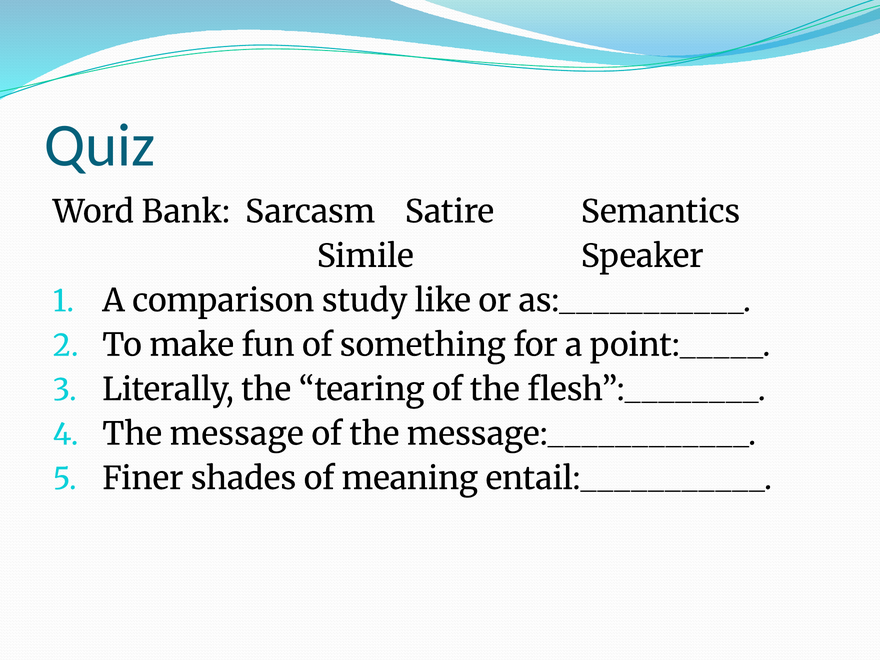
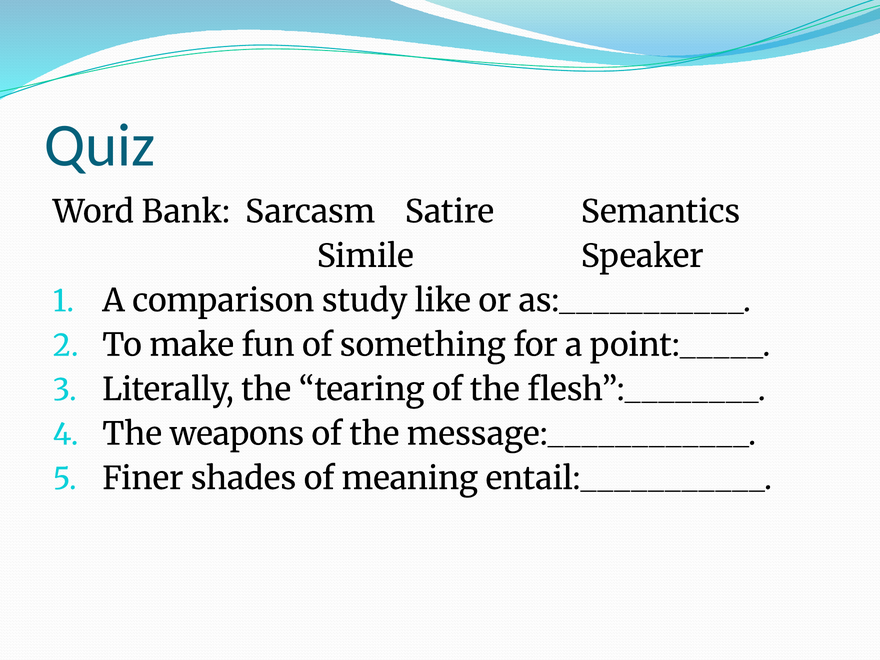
message: message -> weapons
